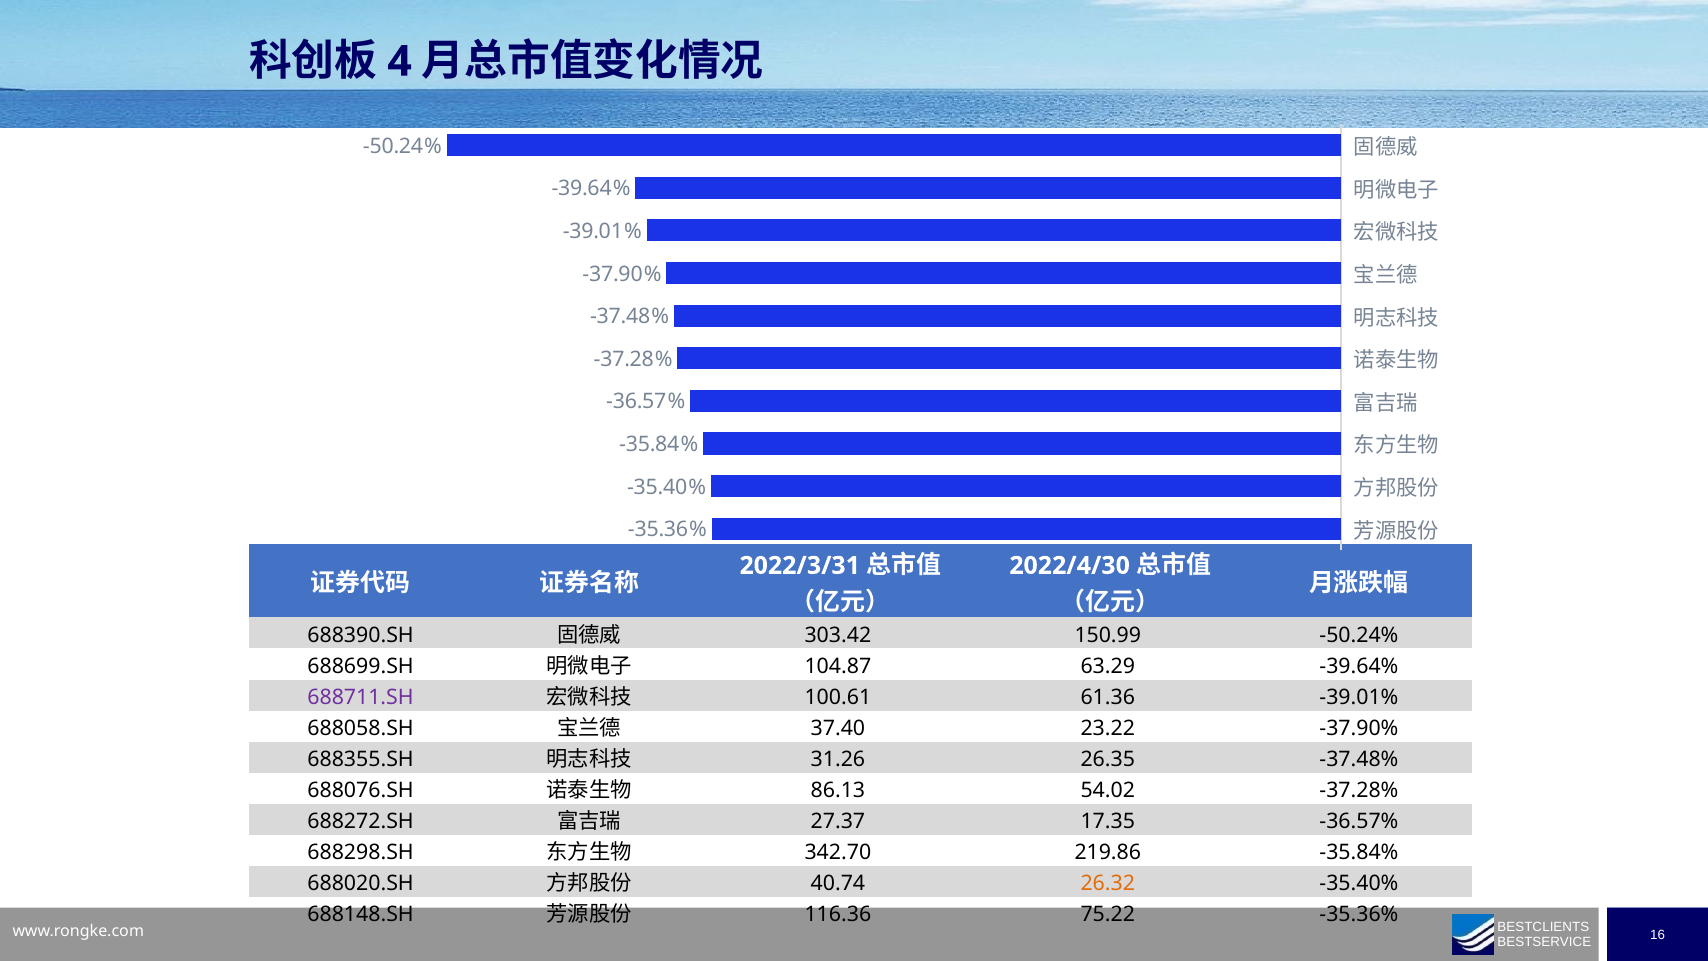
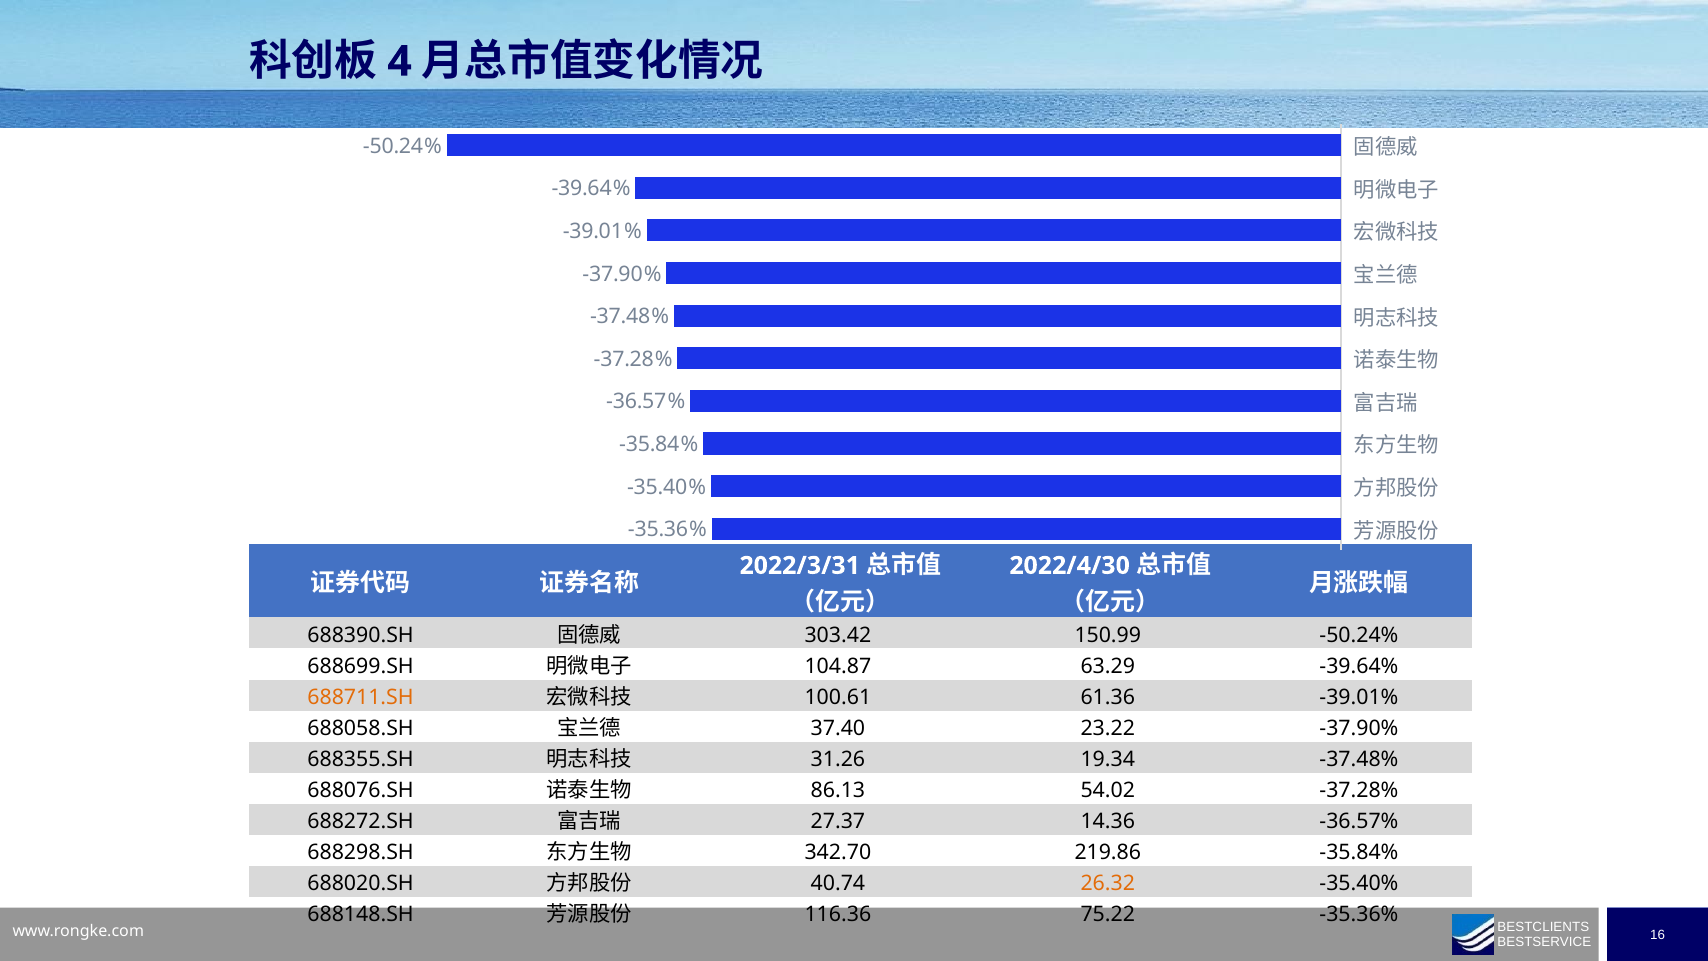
688711.SH colour: purple -> orange
26.35: 26.35 -> 19.34
17.35: 17.35 -> 14.36
